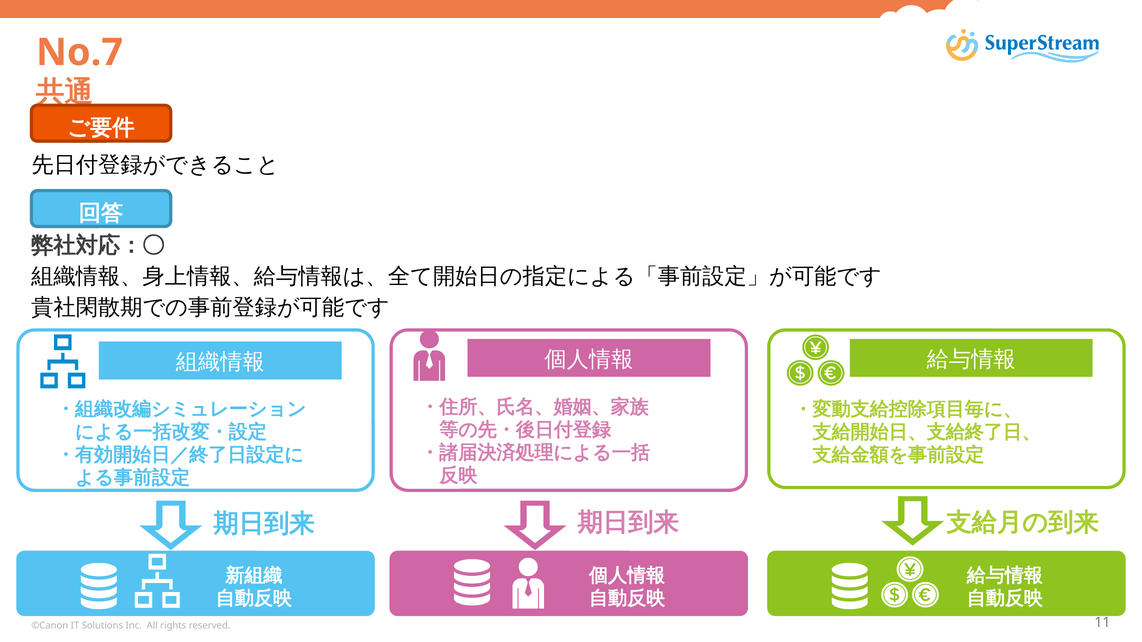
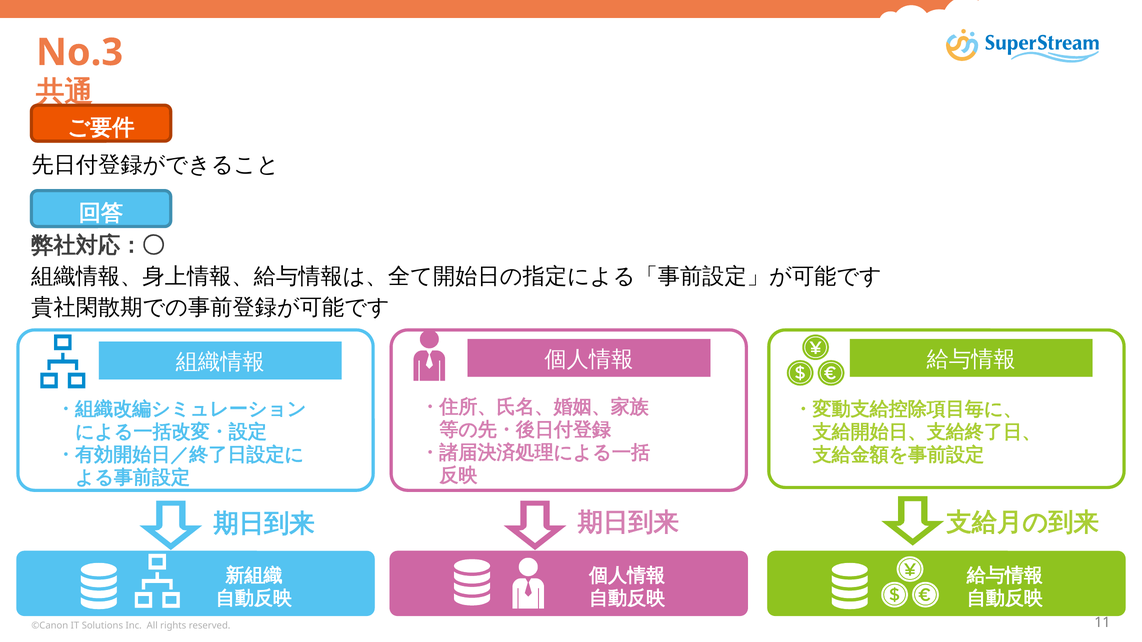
No.7: No.7 -> No.3
